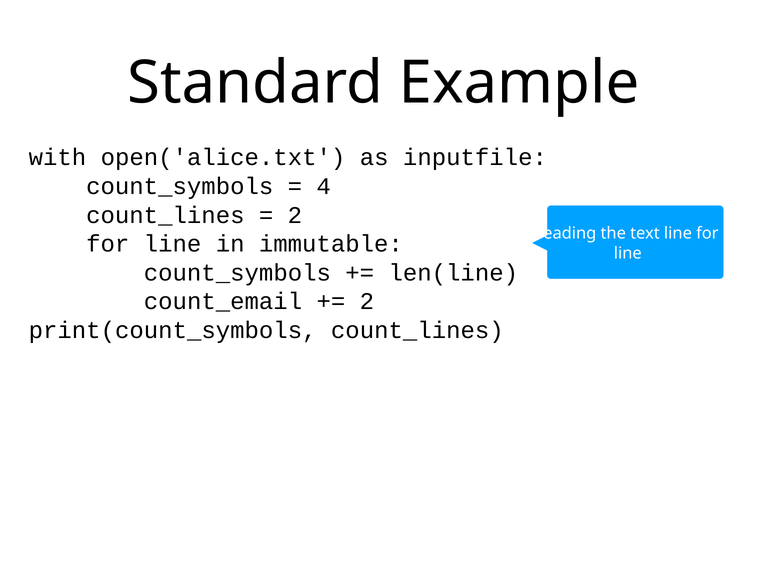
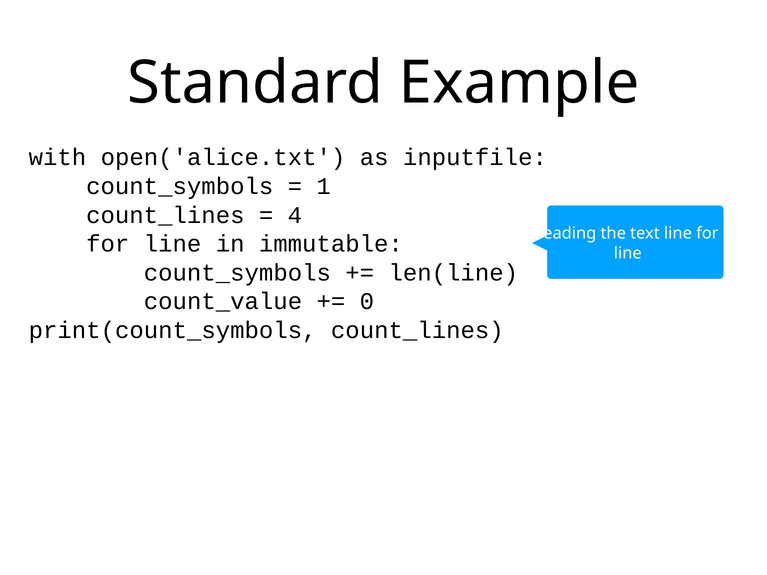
4: 4 -> 1
2 at (295, 215): 2 -> 4
count_email: count_email -> count_value
2 at (367, 302): 2 -> 0
